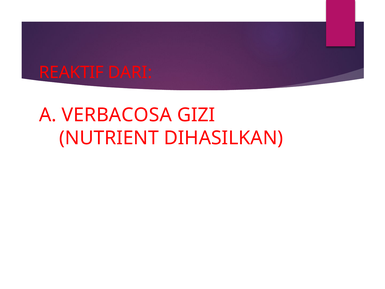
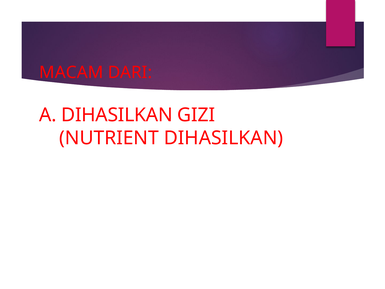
REAKTIF: REAKTIF -> MACAM
A VERBACOSA: VERBACOSA -> DIHASILKAN
